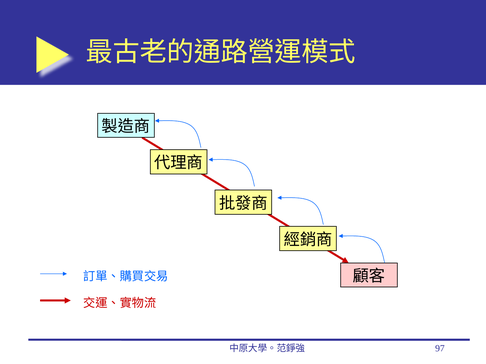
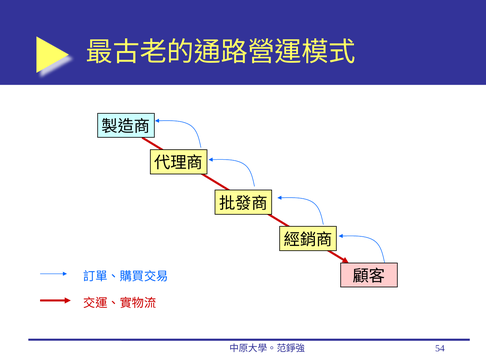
97: 97 -> 54
